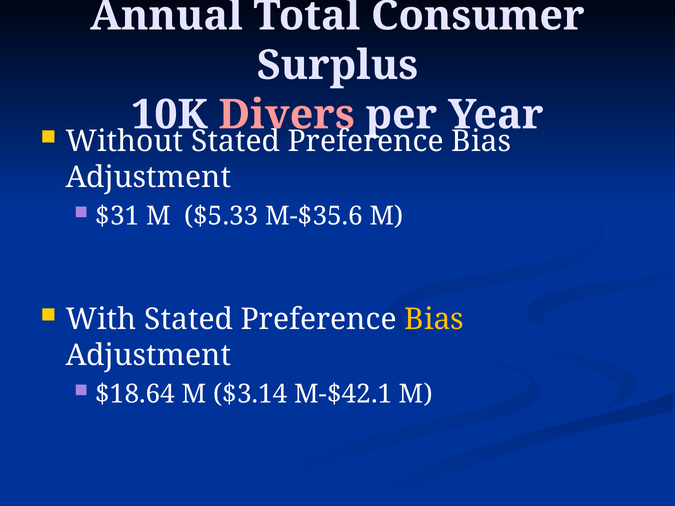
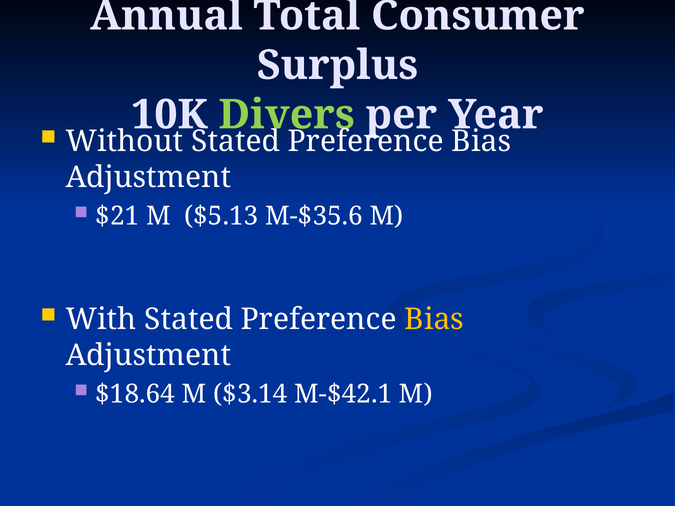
Divers colour: pink -> light green
$31: $31 -> $21
$5.33: $5.33 -> $5.13
